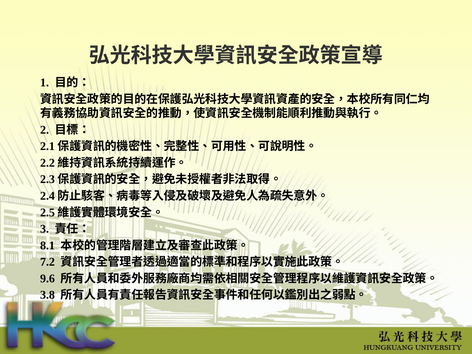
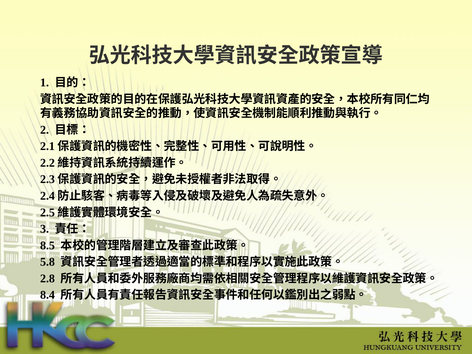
8.1: 8.1 -> 8.5
7.2: 7.2 -> 5.8
9.6: 9.6 -> 2.8
3.8: 3.8 -> 8.4
